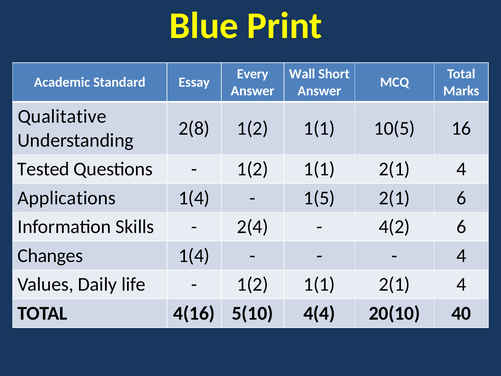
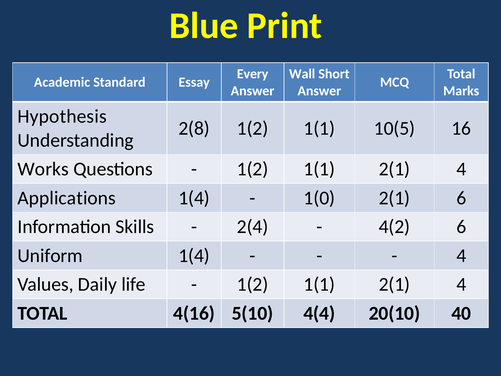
Qualitative: Qualitative -> Hypothesis
Tested: Tested -> Works
1(5: 1(5 -> 1(0
Changes: Changes -> Uniform
